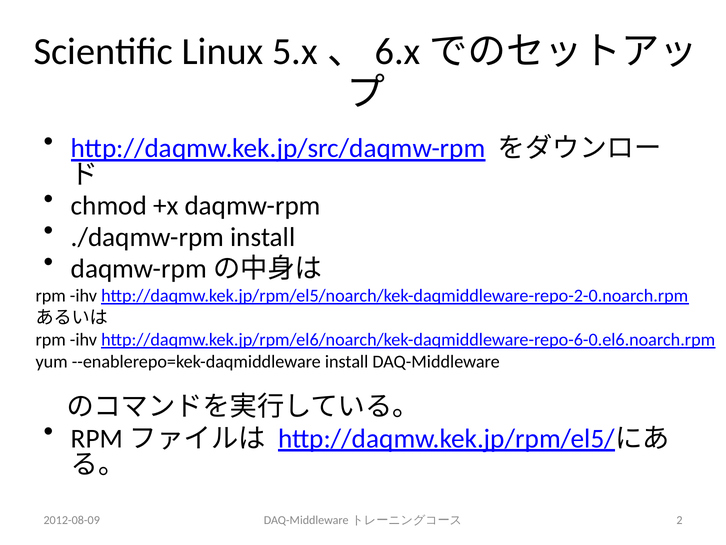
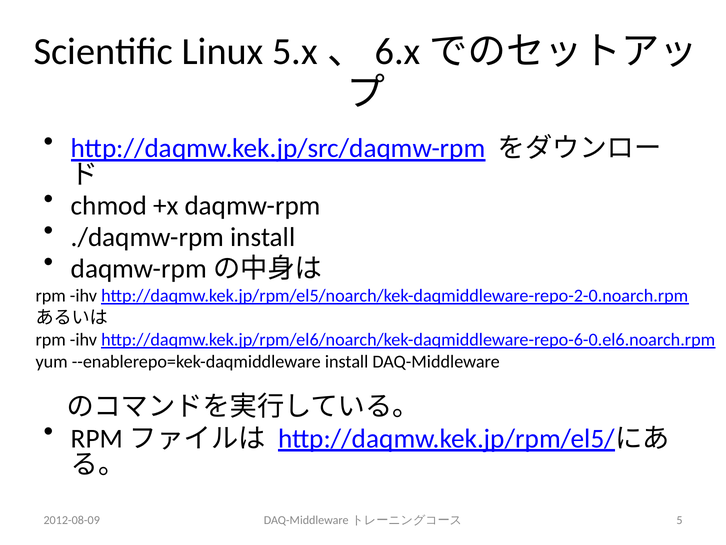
2: 2 -> 5
